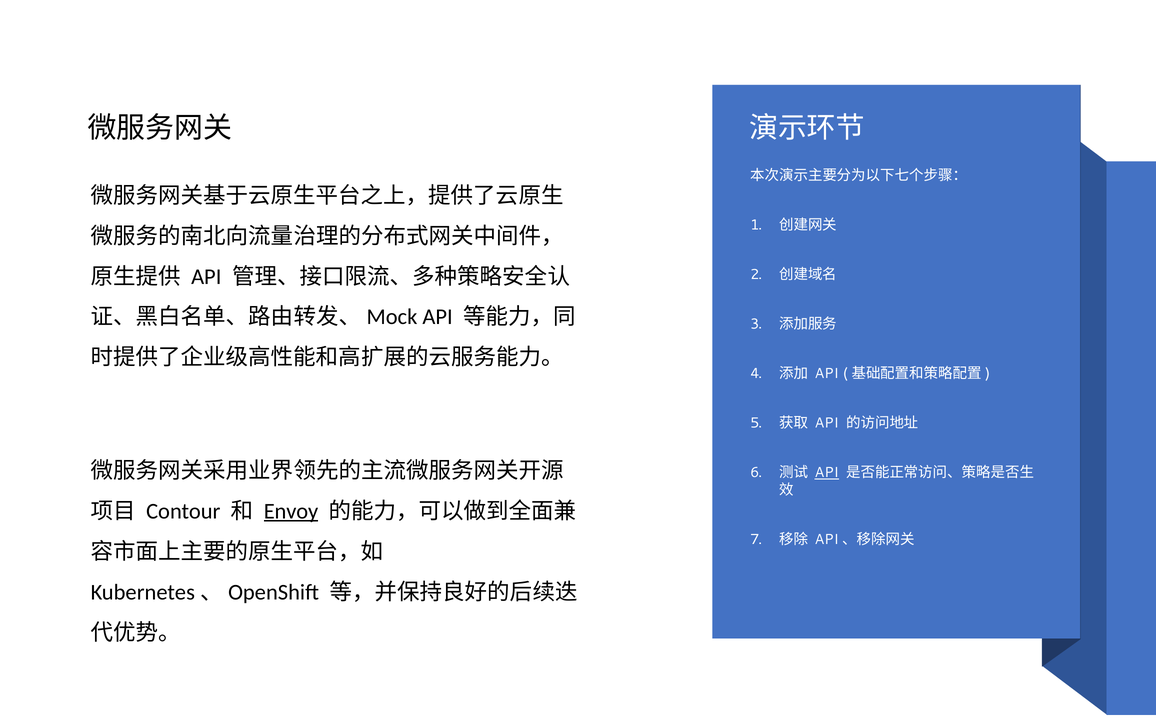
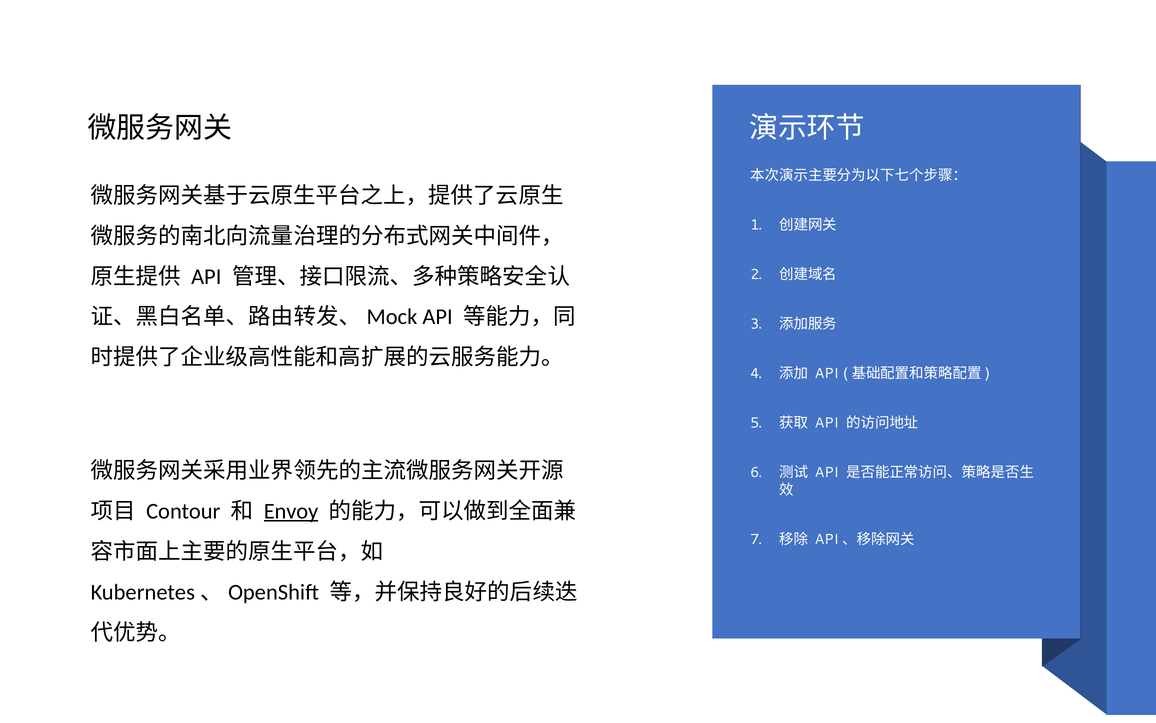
API at (827, 472) underline: present -> none
